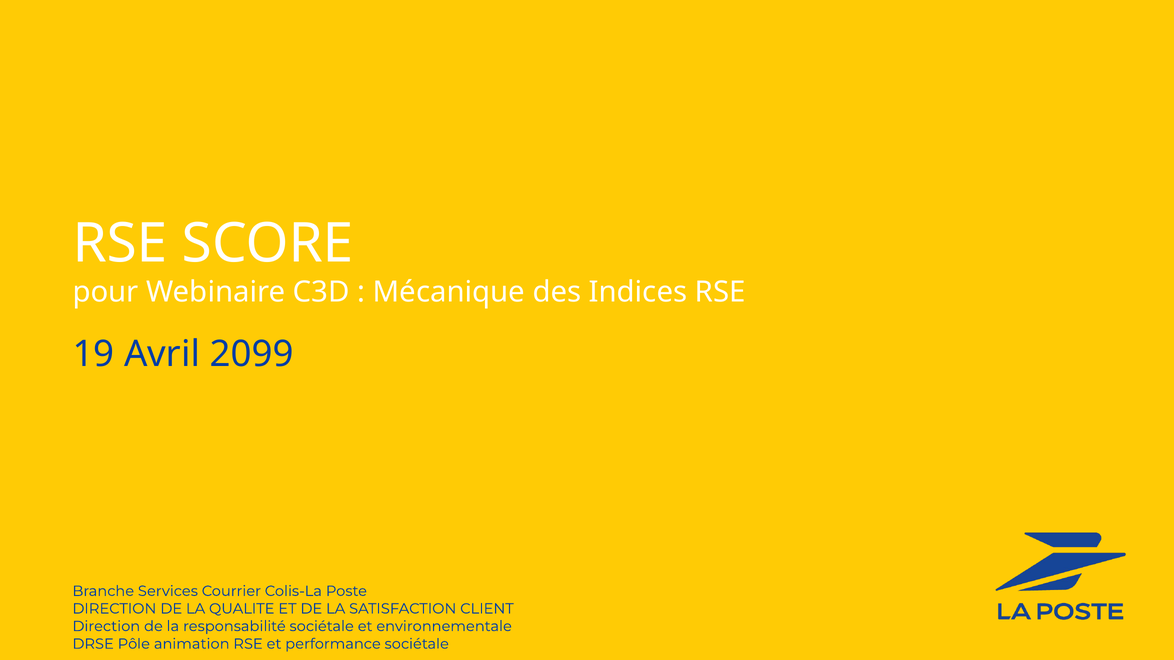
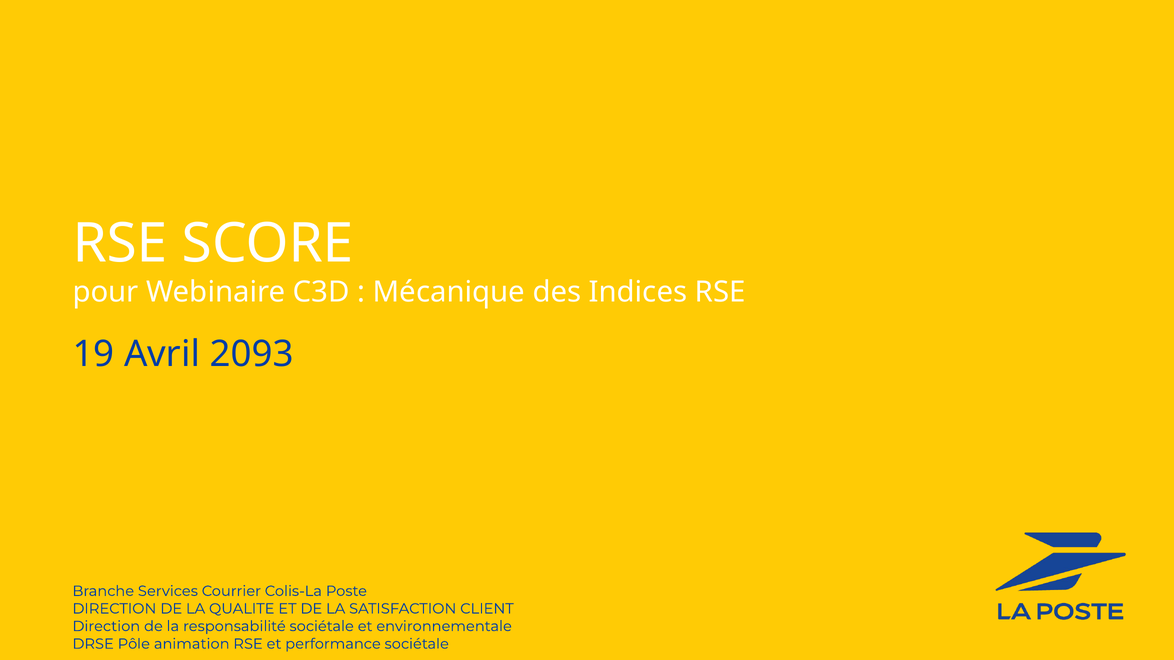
2099: 2099 -> 2093
